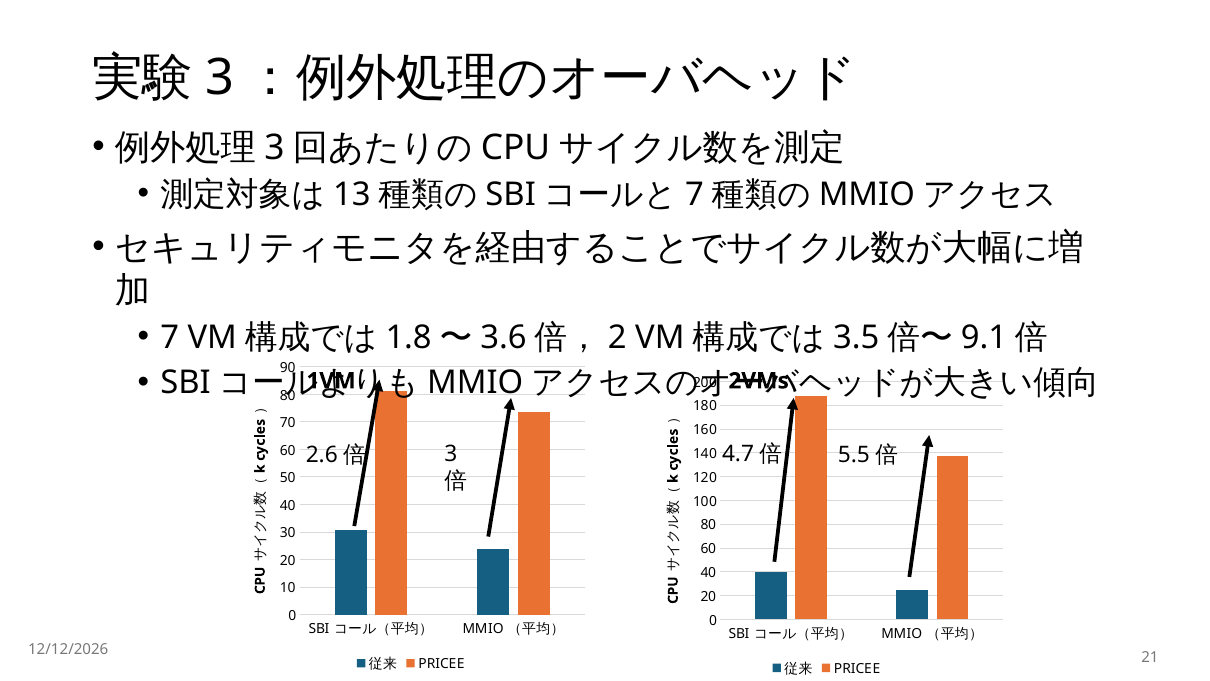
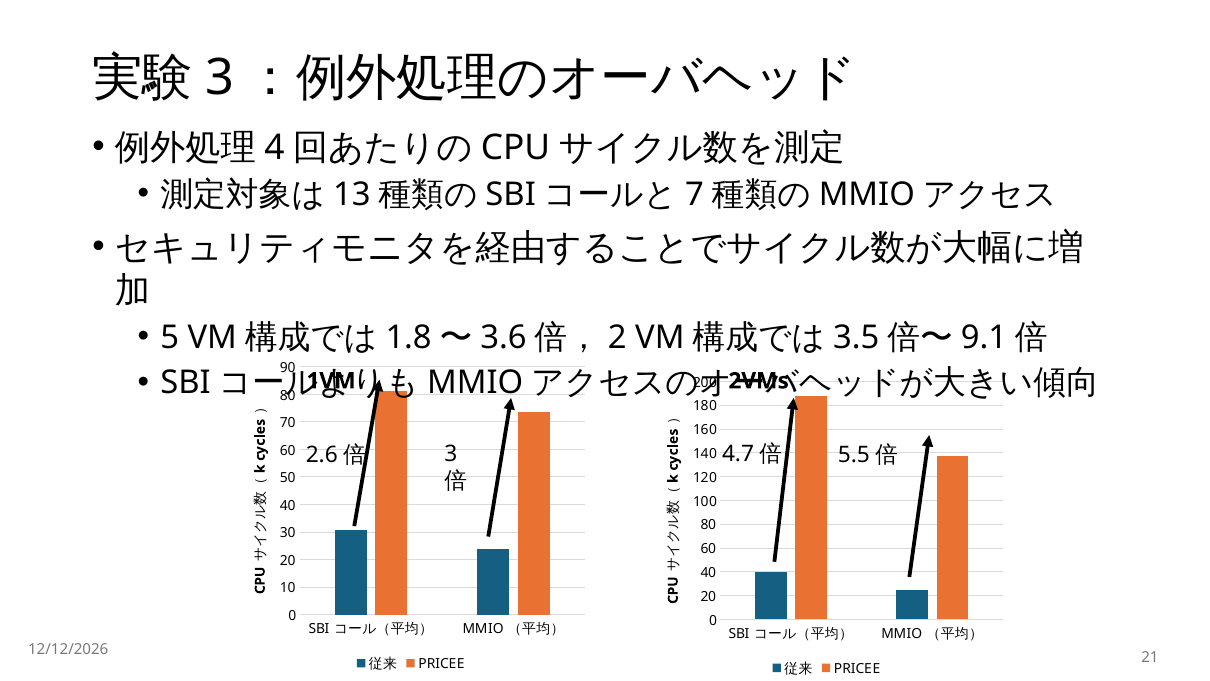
3 at (274, 147): 3 -> 4
7 at (170, 337): 7 -> 5
